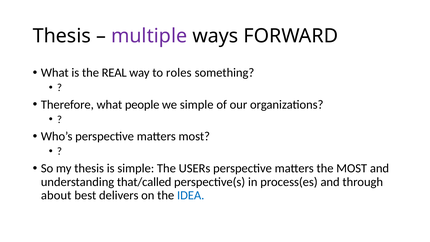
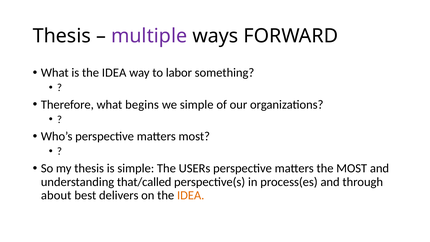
is the REAL: REAL -> IDEA
roles: roles -> labor
people: people -> begins
IDEA at (191, 195) colour: blue -> orange
